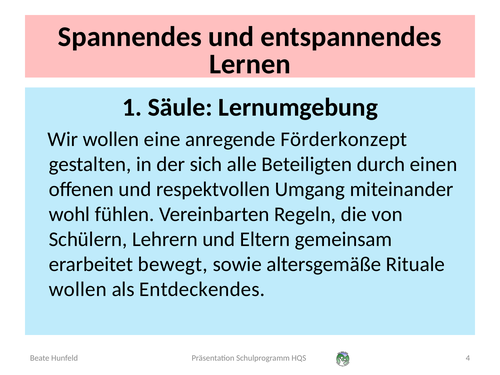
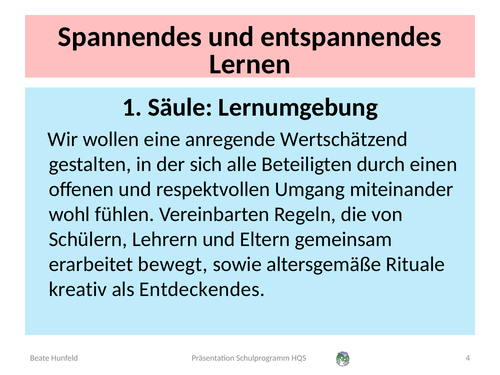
Förderkonzept: Förderkonzept -> Wertschätzend
wollen at (78, 289): wollen -> kreativ
